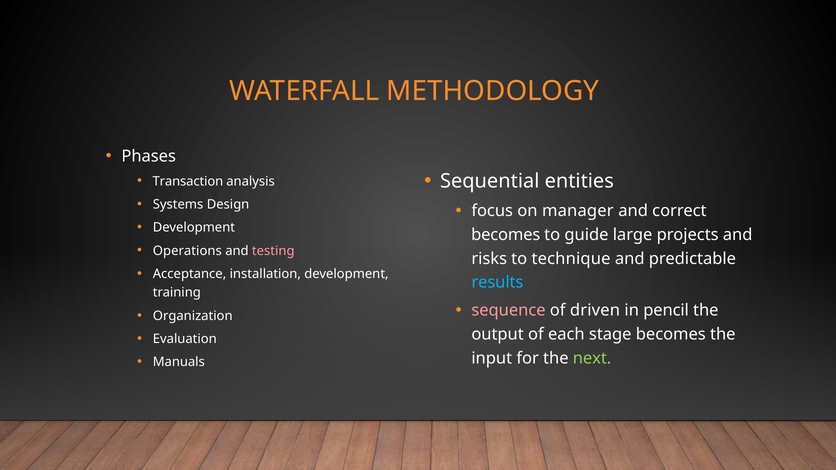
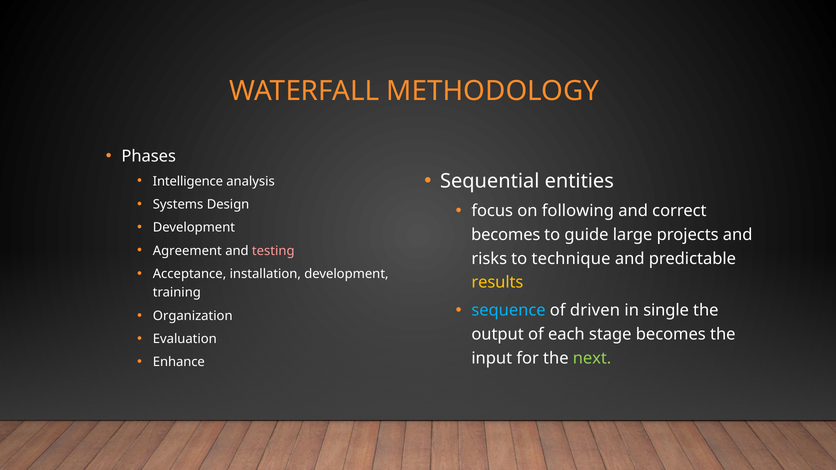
Transaction: Transaction -> Intelligence
manager: manager -> following
Operations: Operations -> Agreement
results colour: light blue -> yellow
sequence colour: pink -> light blue
pencil: pencil -> single
Manuals: Manuals -> Enhance
